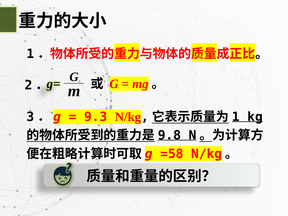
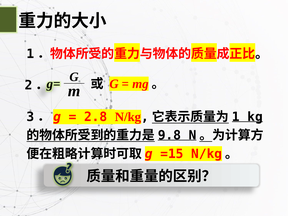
9.3: 9.3 -> 2.8
=58: =58 -> =15
